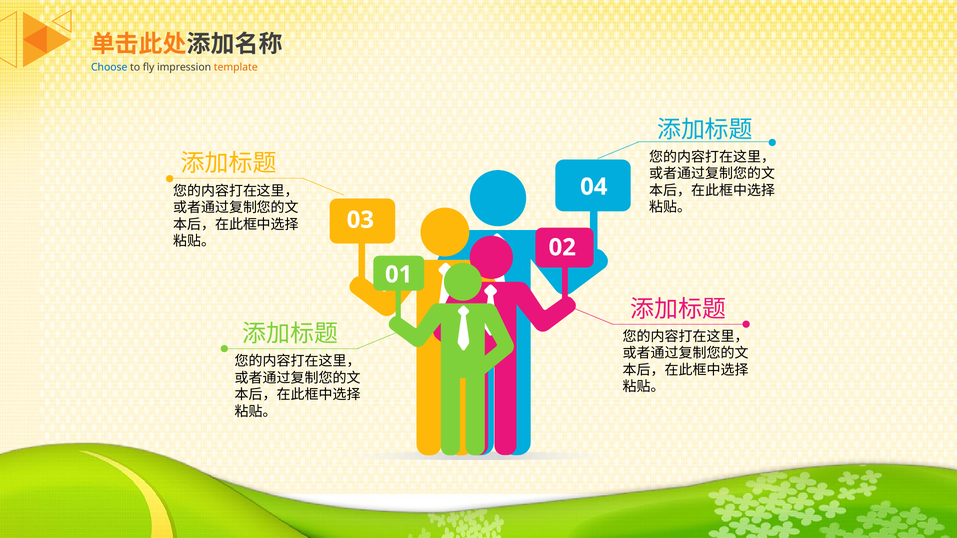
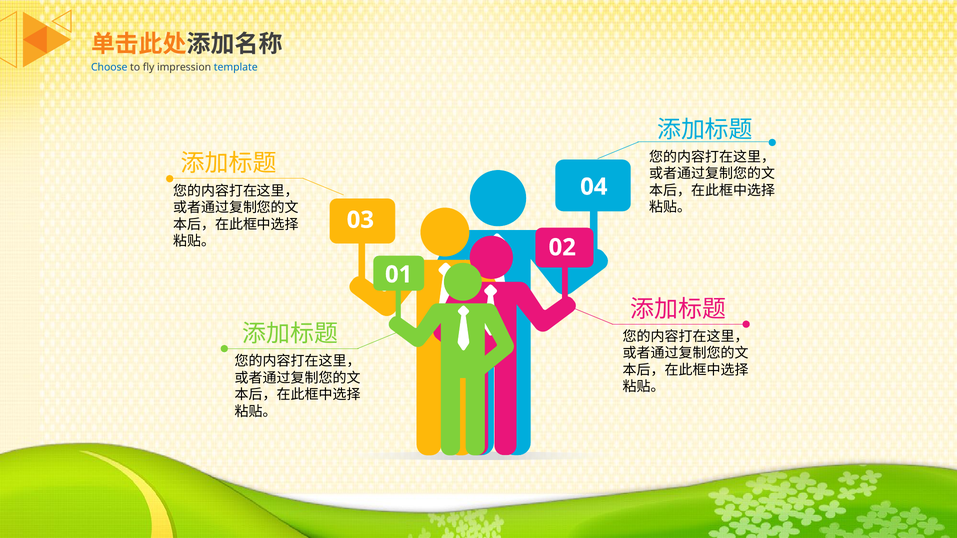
template colour: orange -> blue
